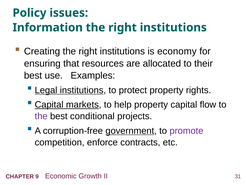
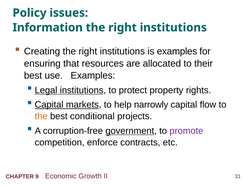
is economy: economy -> examples
help property: property -> narrowly
the at (41, 116) colour: purple -> orange
